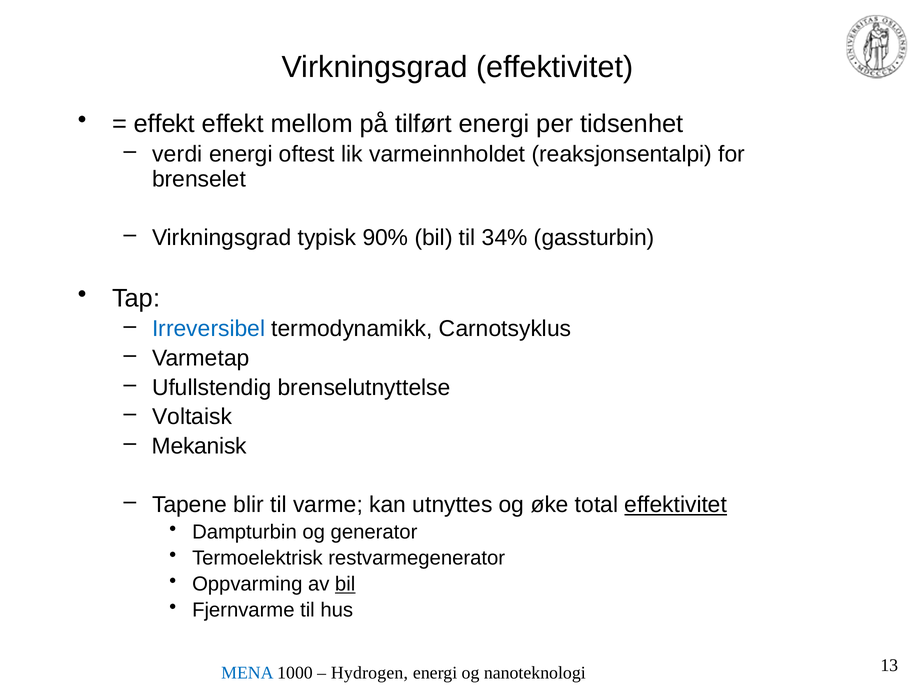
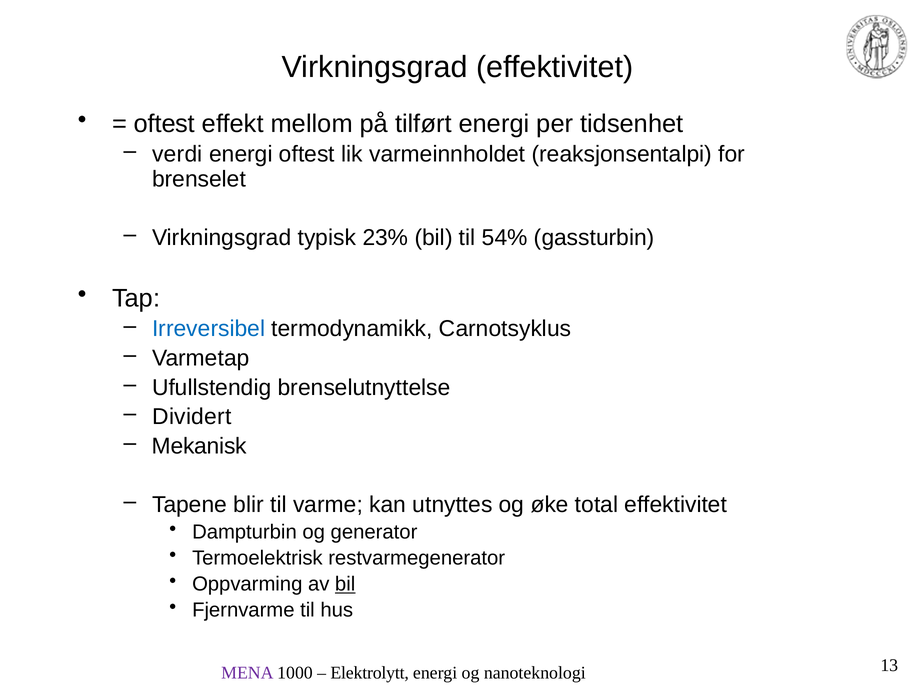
effekt at (164, 123): effekt -> oftest
90%: 90% -> 23%
34%: 34% -> 54%
Voltaisk: Voltaisk -> Dividert
effektivitet at (676, 504) underline: present -> none
MENA colour: blue -> purple
Hydrogen: Hydrogen -> Elektrolytt
